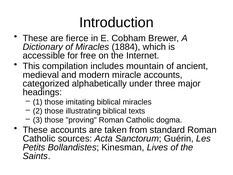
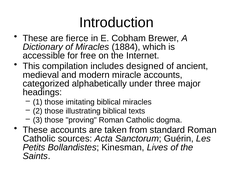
mountain: mountain -> designed
